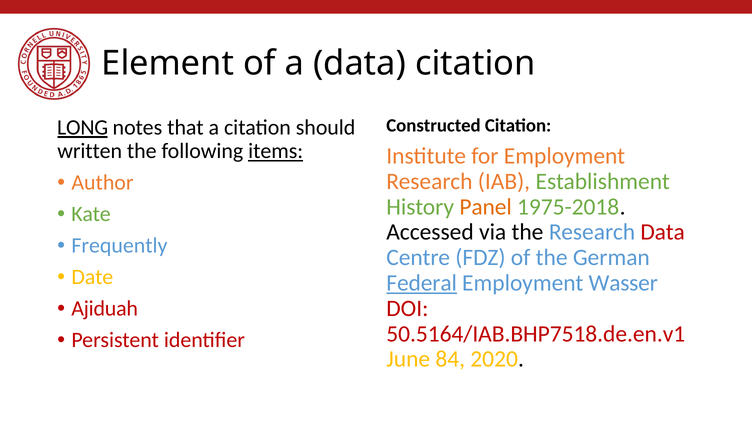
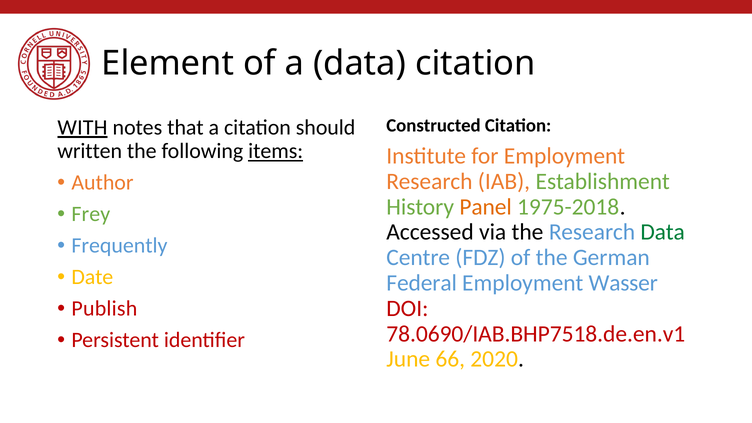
LONG: LONG -> WITH
Kate: Kate -> Frey
Data at (663, 232) colour: red -> green
Federal underline: present -> none
Ajiduah: Ajiduah -> Publish
50.5164/IAB.BHP7518.de.en.v1: 50.5164/IAB.BHP7518.de.en.v1 -> 78.0690/IAB.BHP7518.de.en.v1
84: 84 -> 66
